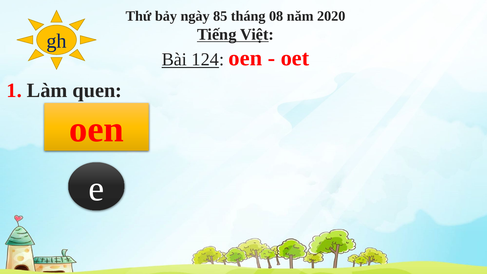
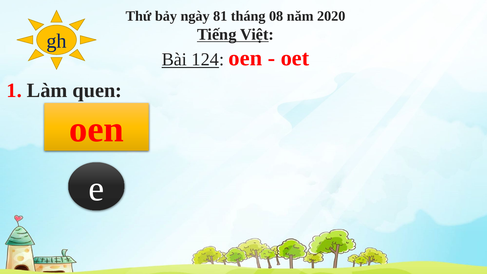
85: 85 -> 81
